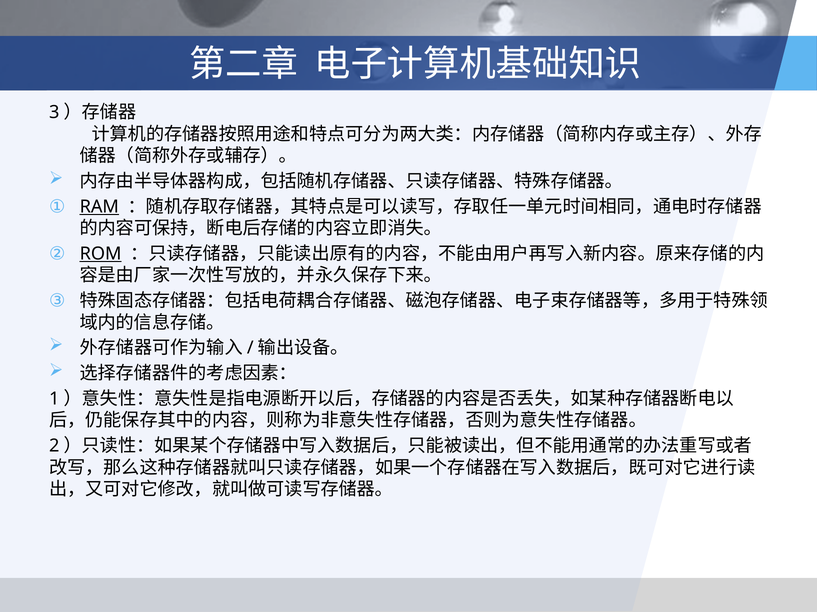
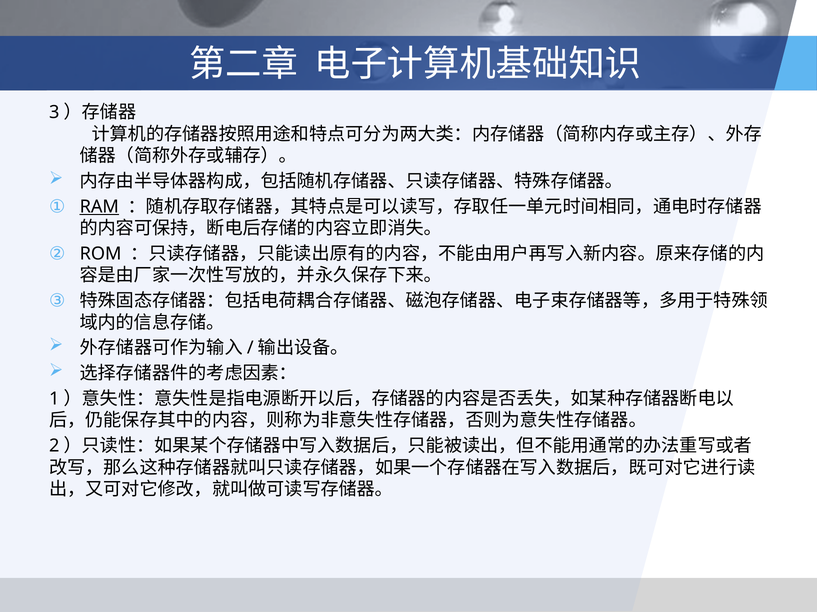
ROM underline: present -> none
